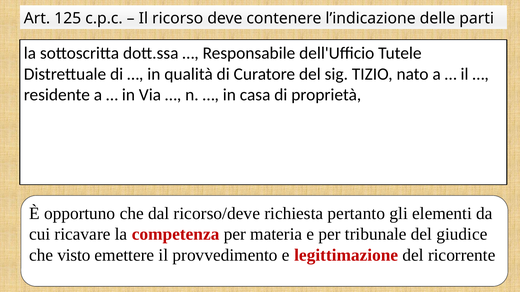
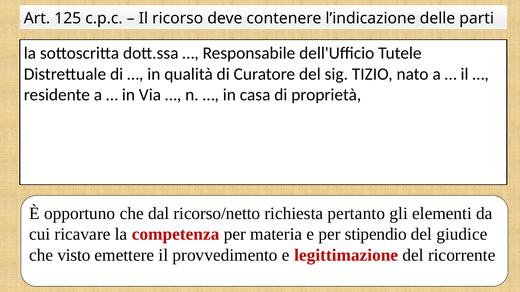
ricorso/deve: ricorso/deve -> ricorso/netto
tribunale: tribunale -> stipendio
